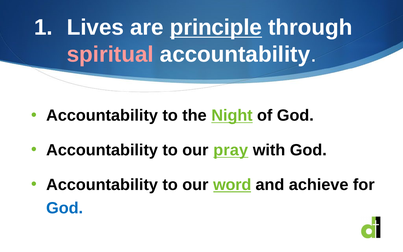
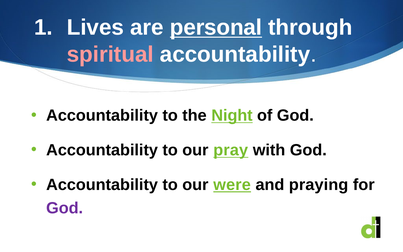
principle: principle -> personal
word: word -> were
achieve: achieve -> praying
God at (65, 208) colour: blue -> purple
